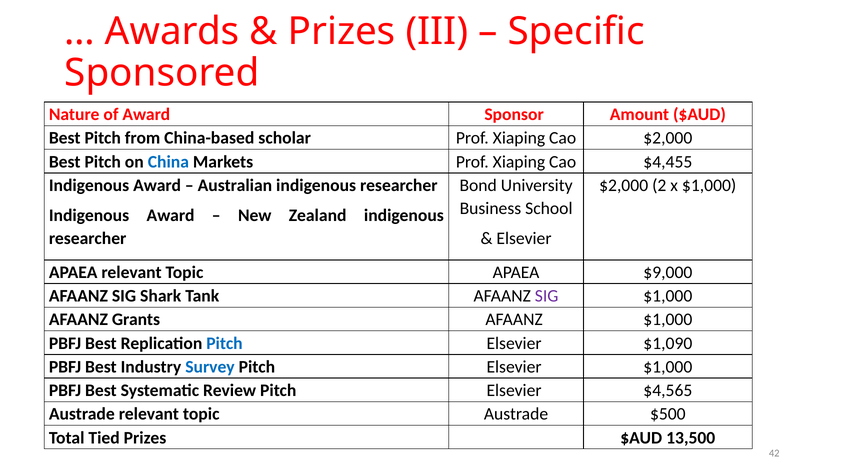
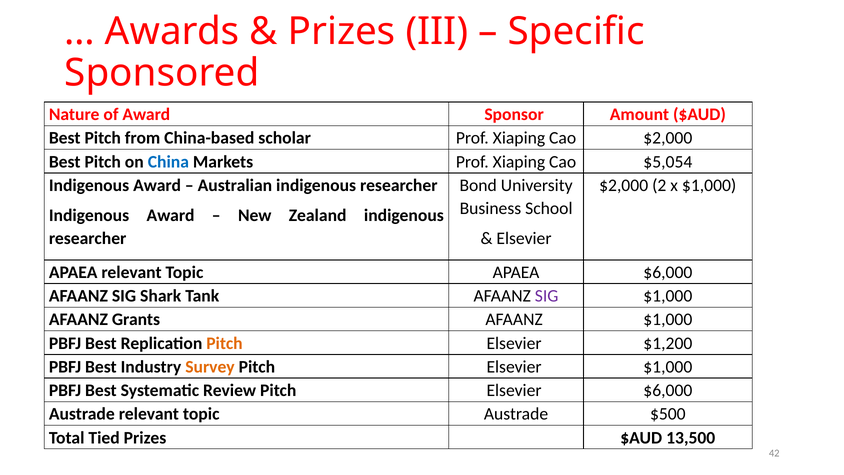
$4,455: $4,455 -> $5,054
APAEA $9,000: $9,000 -> $6,000
Pitch at (224, 343) colour: blue -> orange
$1,090: $1,090 -> $1,200
Survey colour: blue -> orange
Elsevier $4,565: $4,565 -> $6,000
